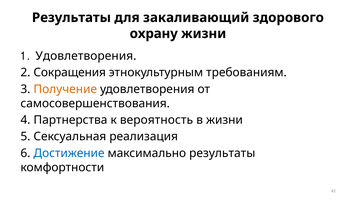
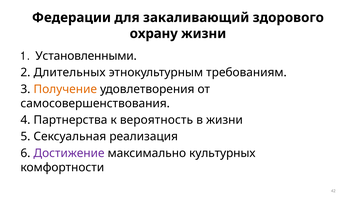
Результаты at (71, 18): Результаты -> Федерации
Удовлетворения at (86, 56): Удовлетворения -> Установленными
Сокращения: Сокращения -> Длительных
Достижение colour: blue -> purple
максимально результаты: результаты -> культурных
